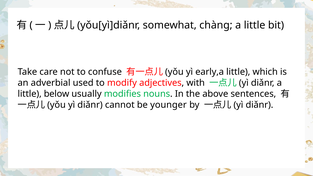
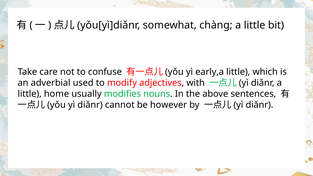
below: below -> home
younger: younger -> however
